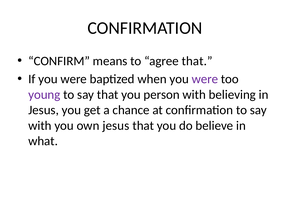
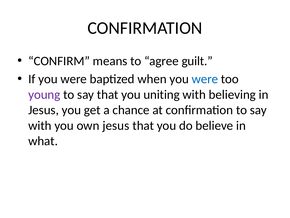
agree that: that -> guilt
were at (205, 79) colour: purple -> blue
person: person -> uniting
